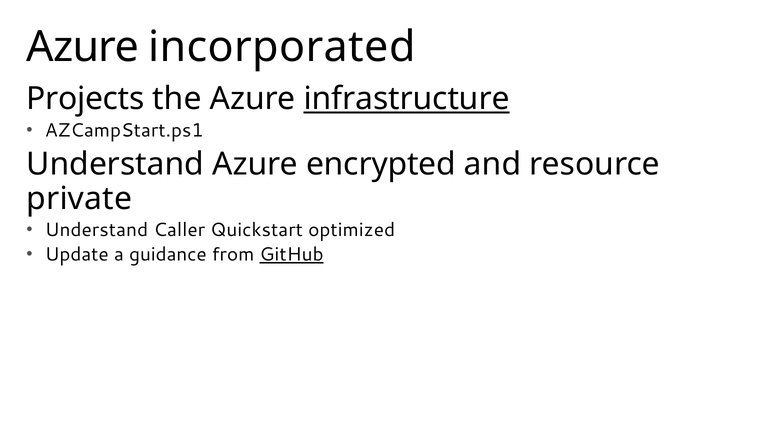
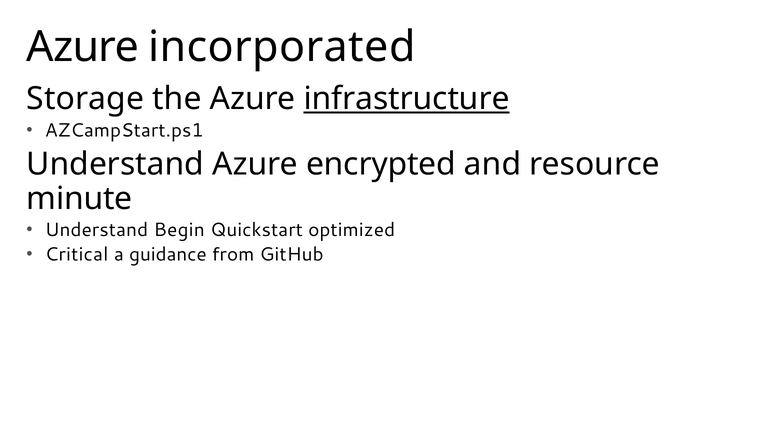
Projects: Projects -> Storage
private: private -> minute
Caller: Caller -> Begin
Update: Update -> Critical
GitHub underline: present -> none
